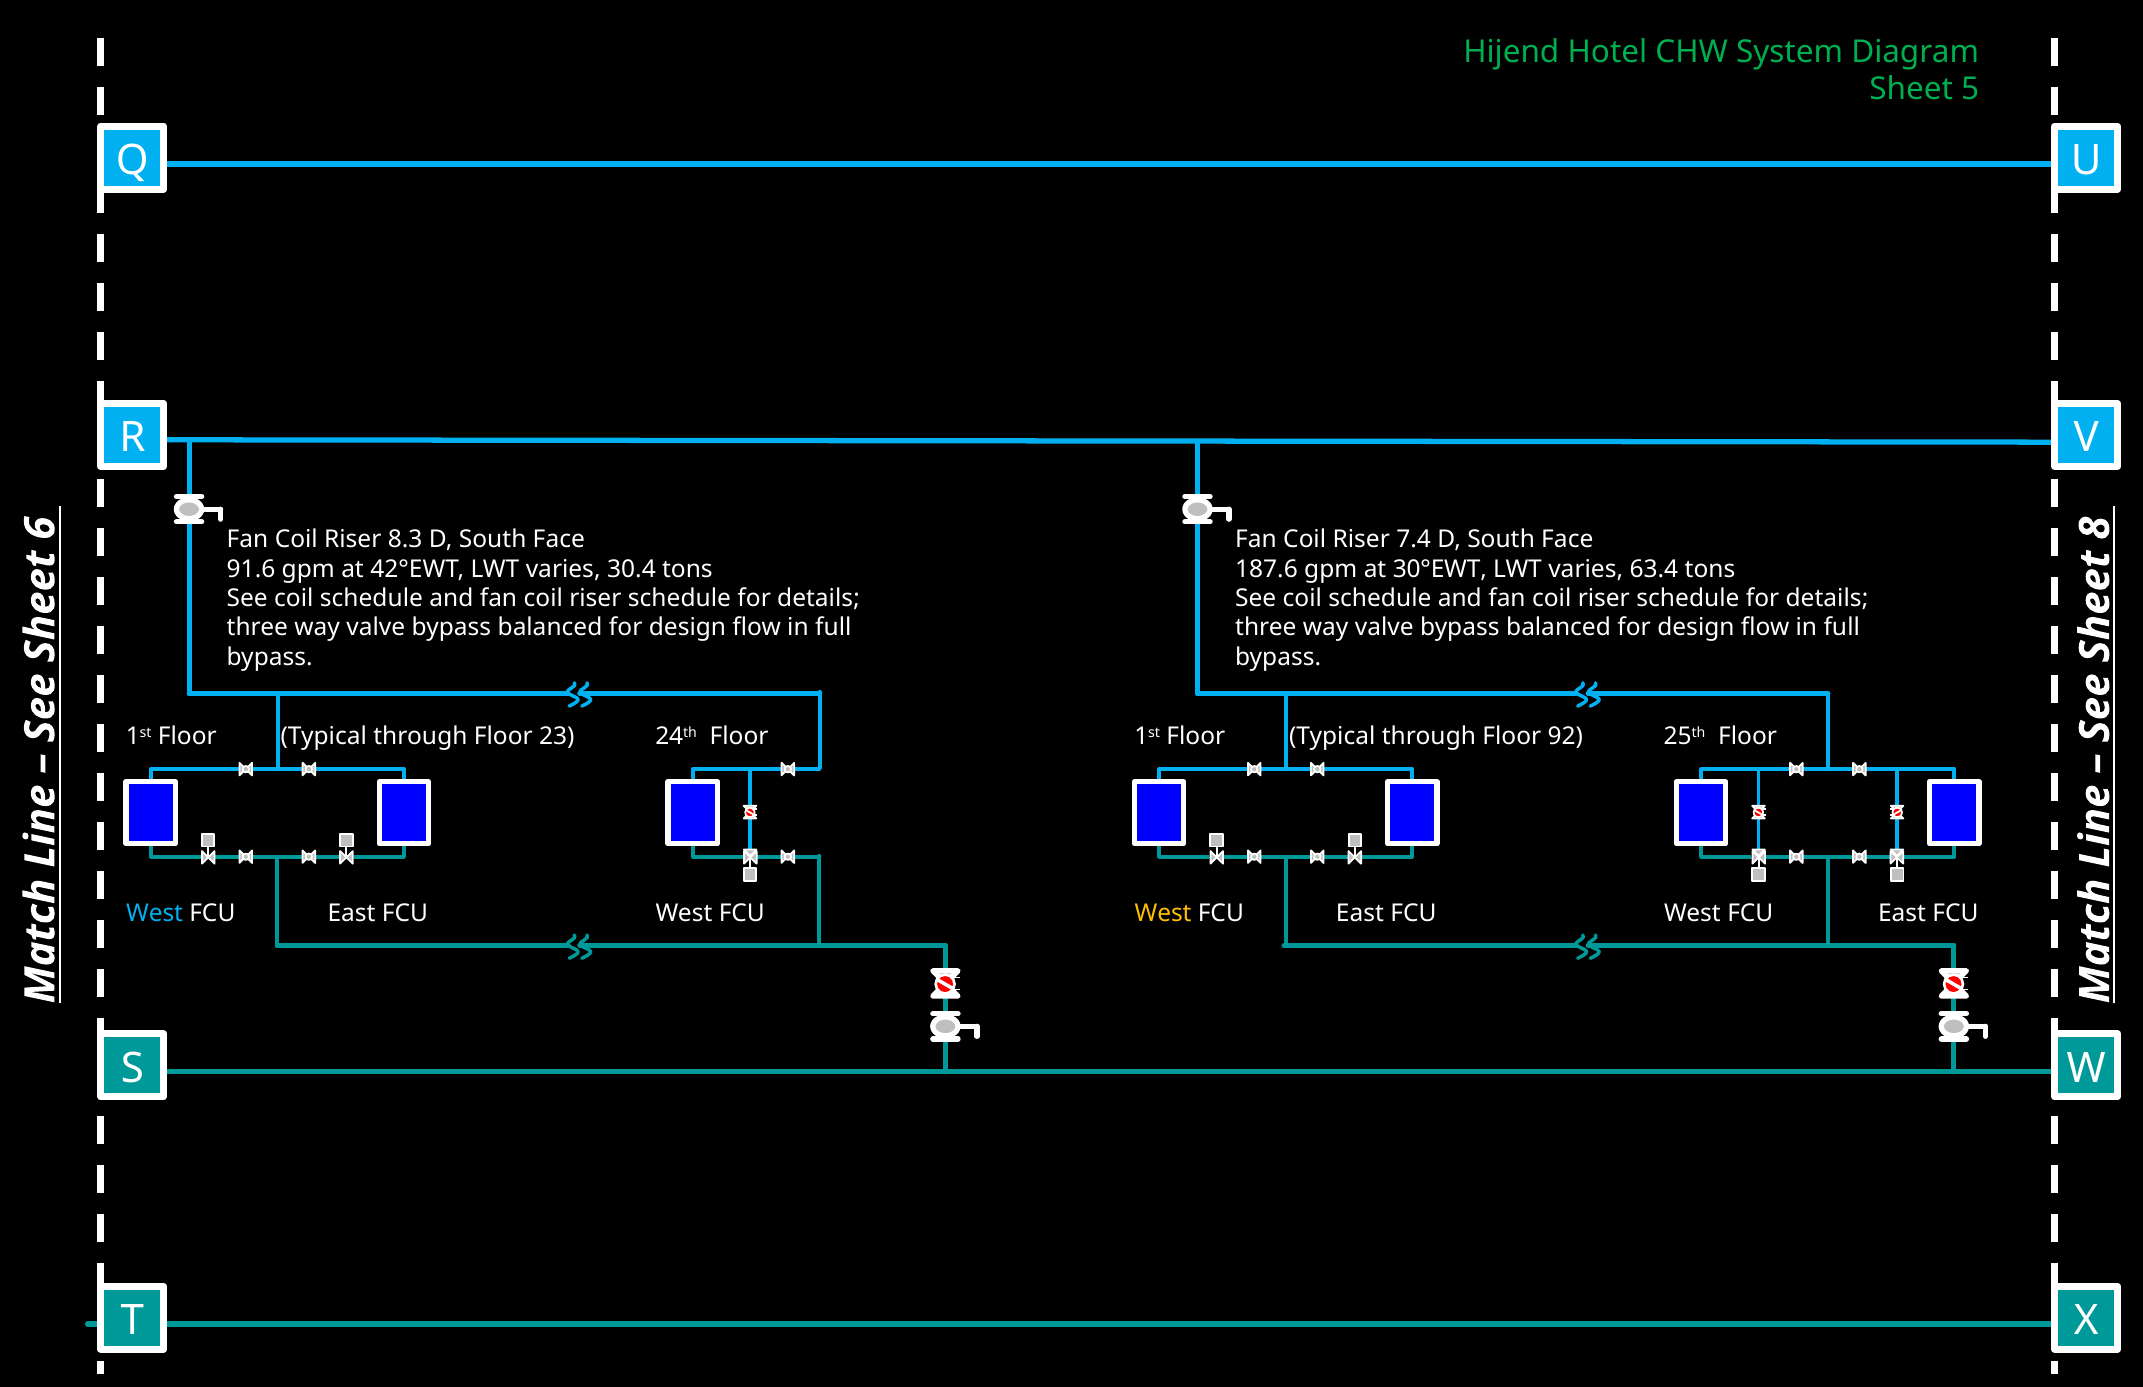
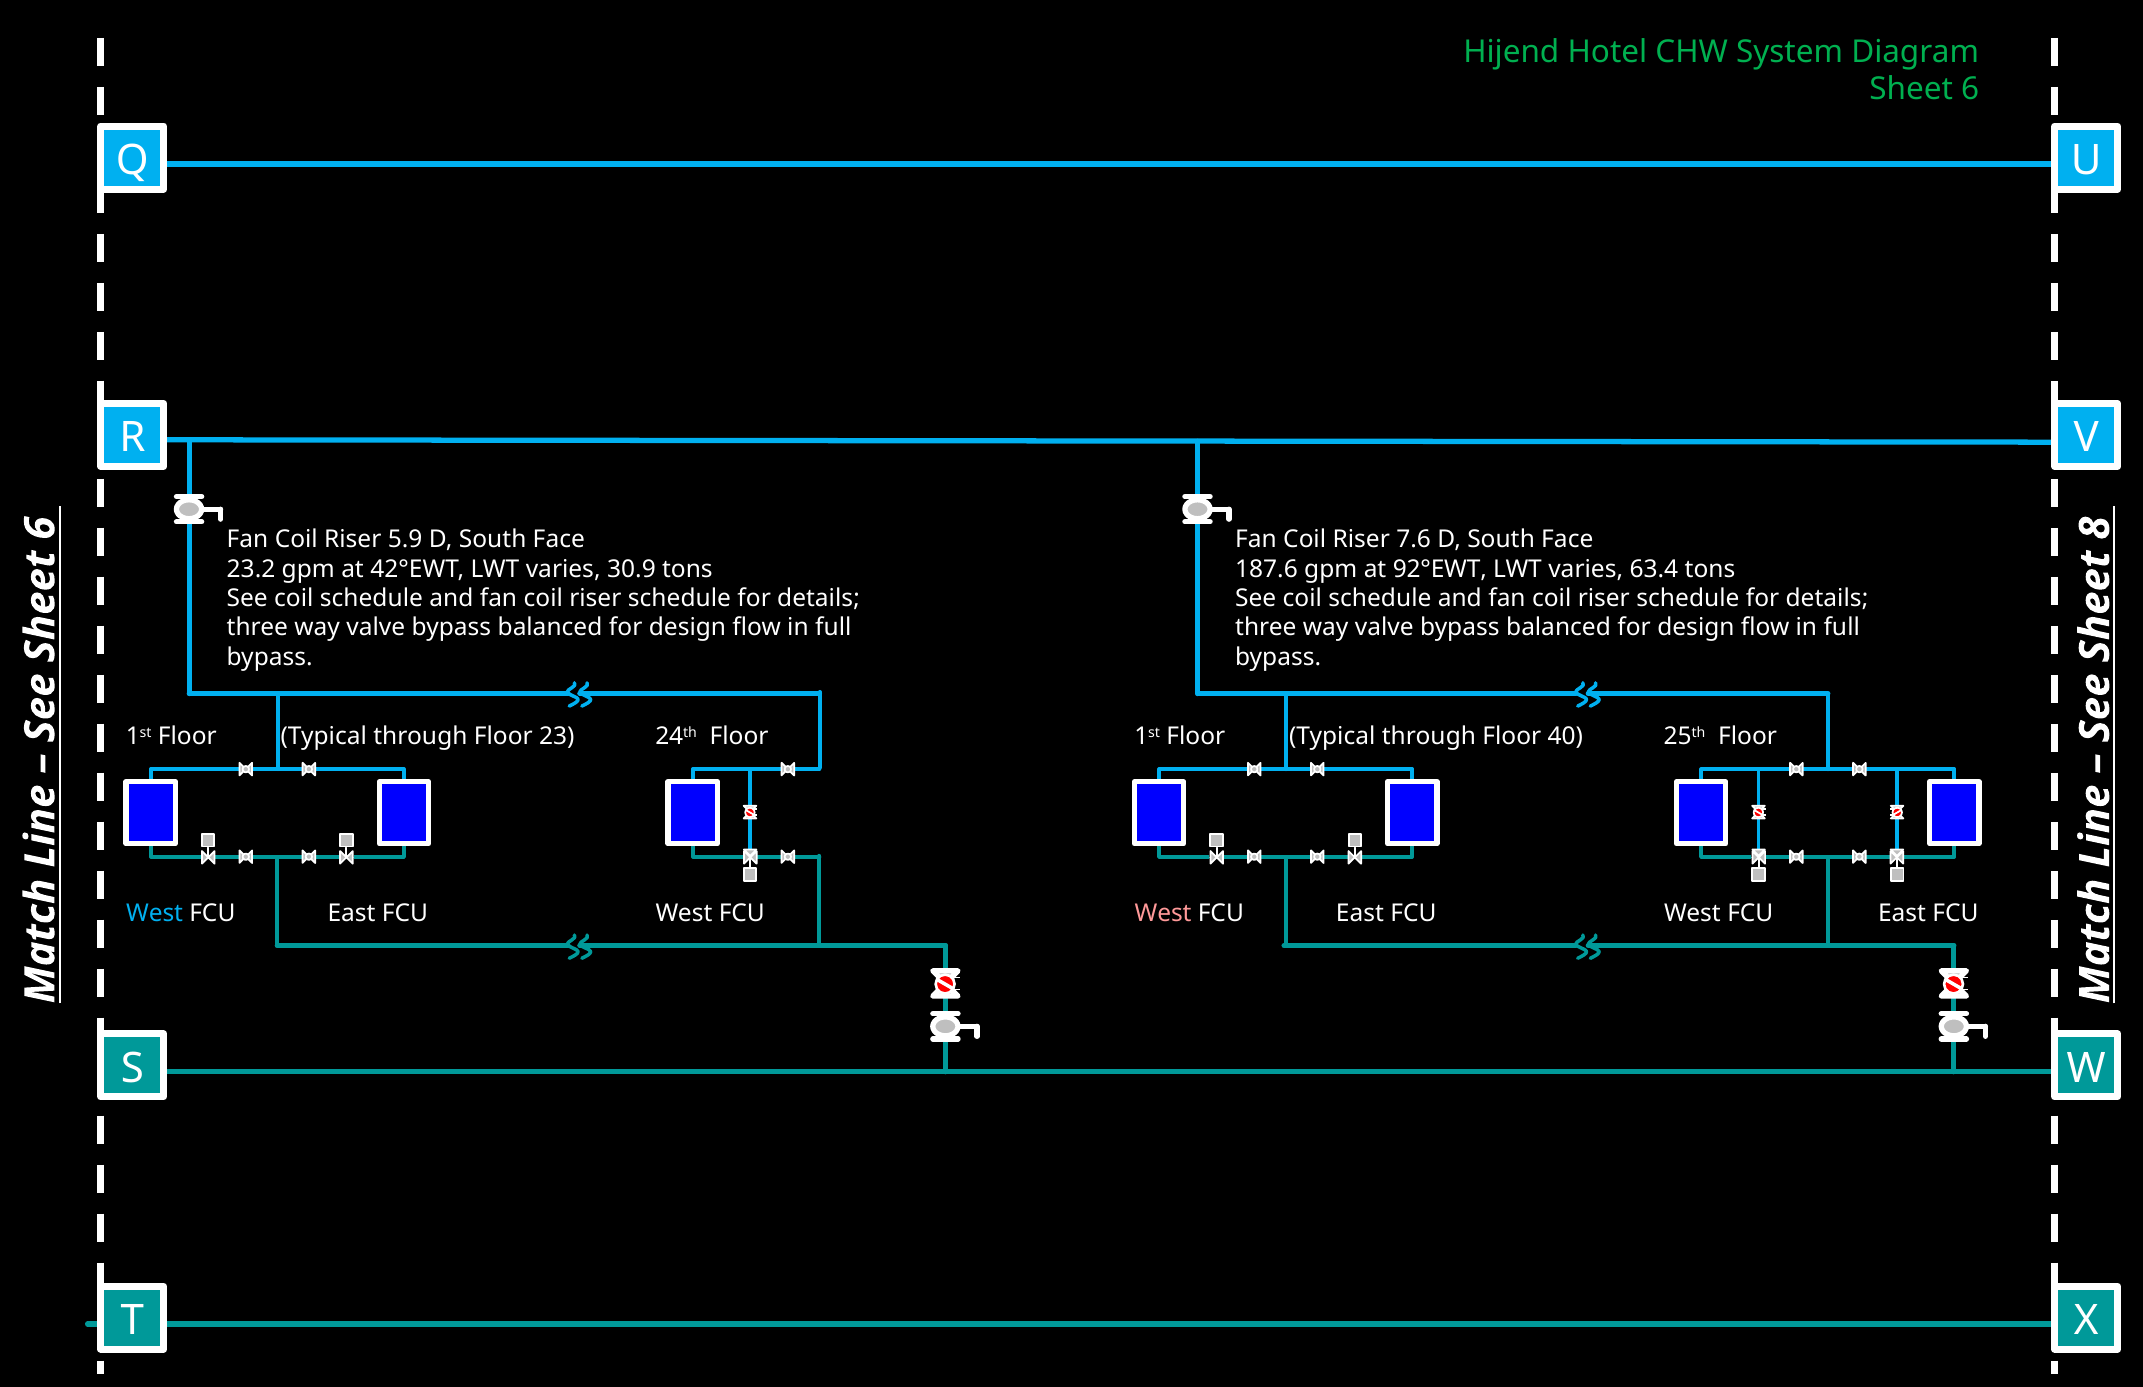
Sheet 5: 5 -> 6
8.3: 8.3 -> 5.9
7.4: 7.4 -> 7.6
91.6: 91.6 -> 23.2
30.4: 30.4 -> 30.9
30°EWT: 30°EWT -> 92°EWT
92: 92 -> 40
West at (1163, 913) colour: yellow -> pink
